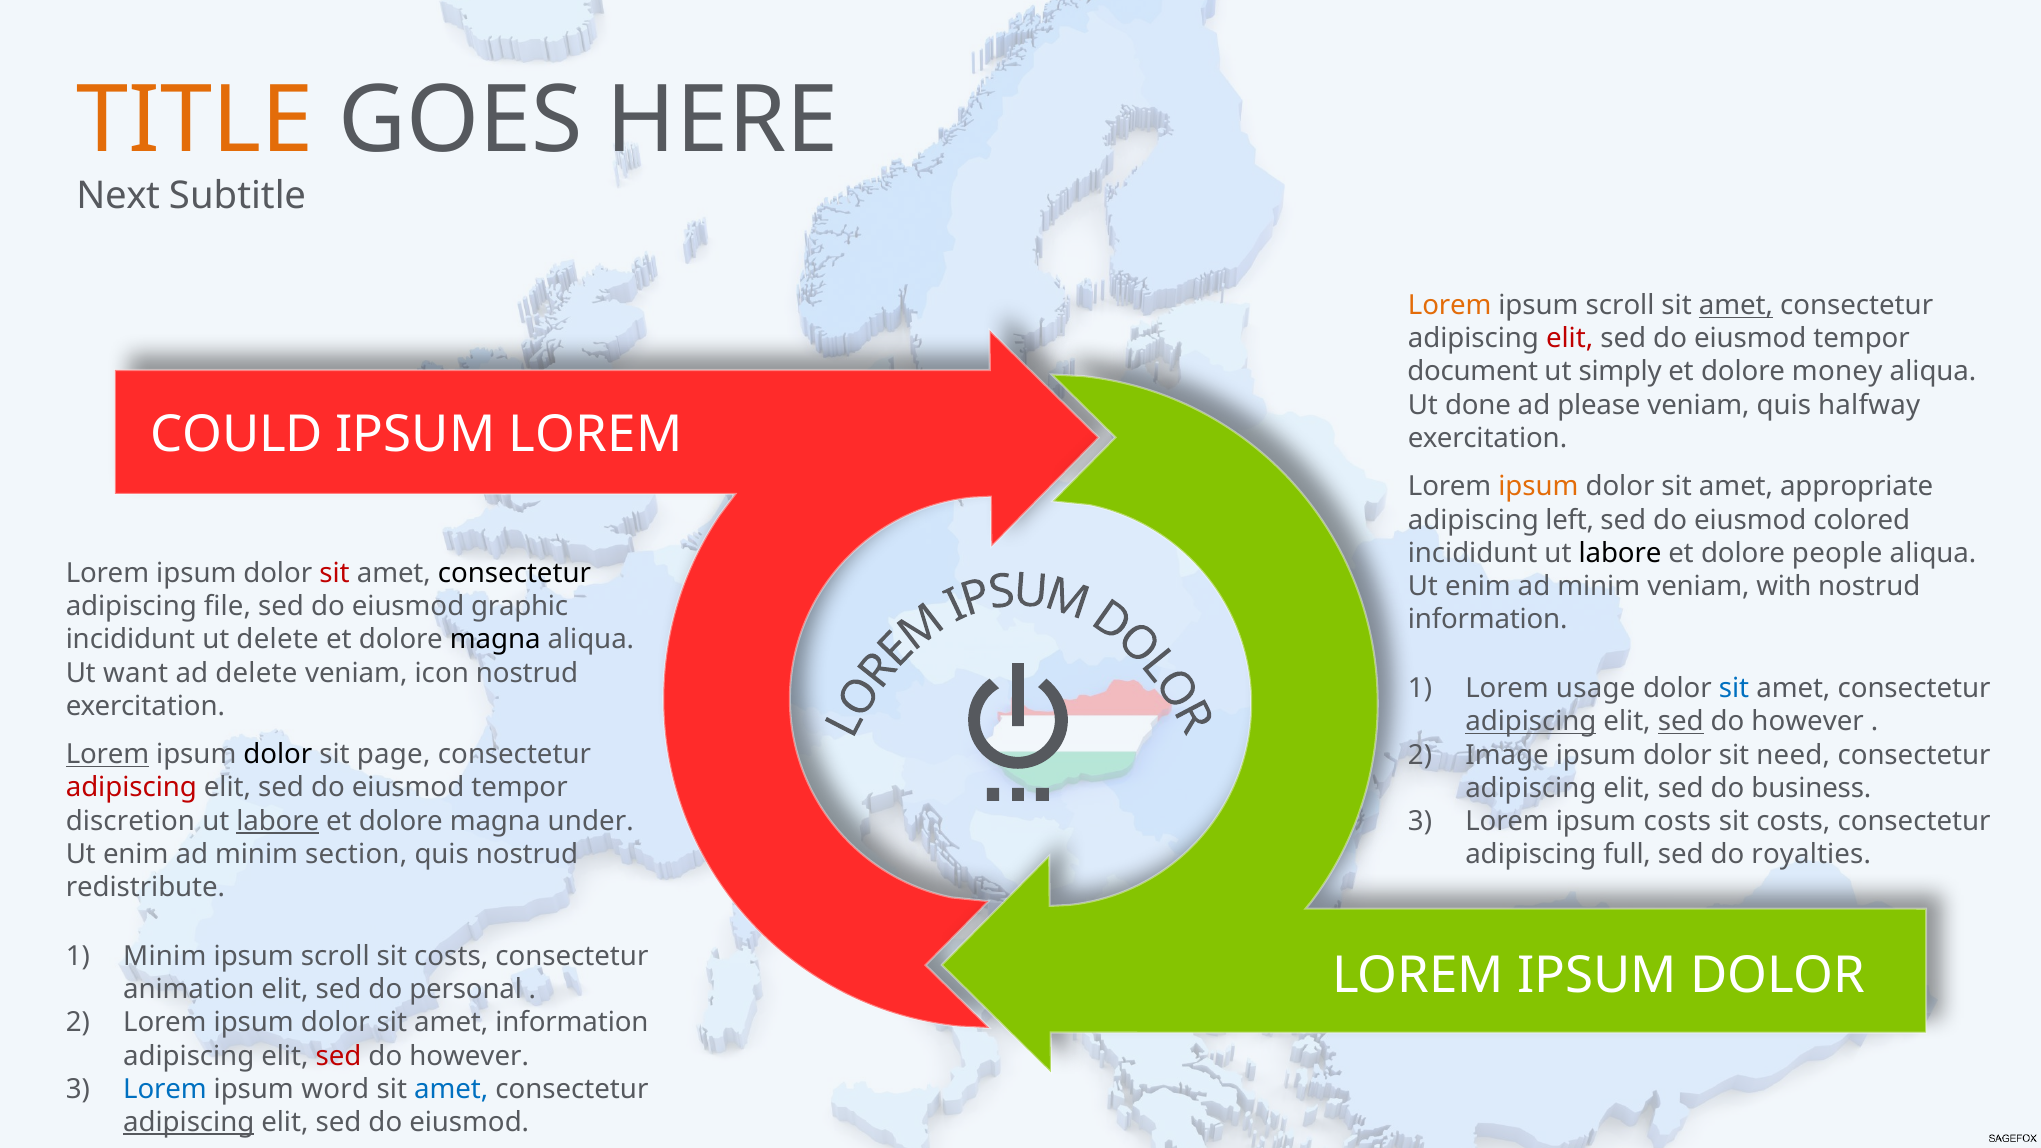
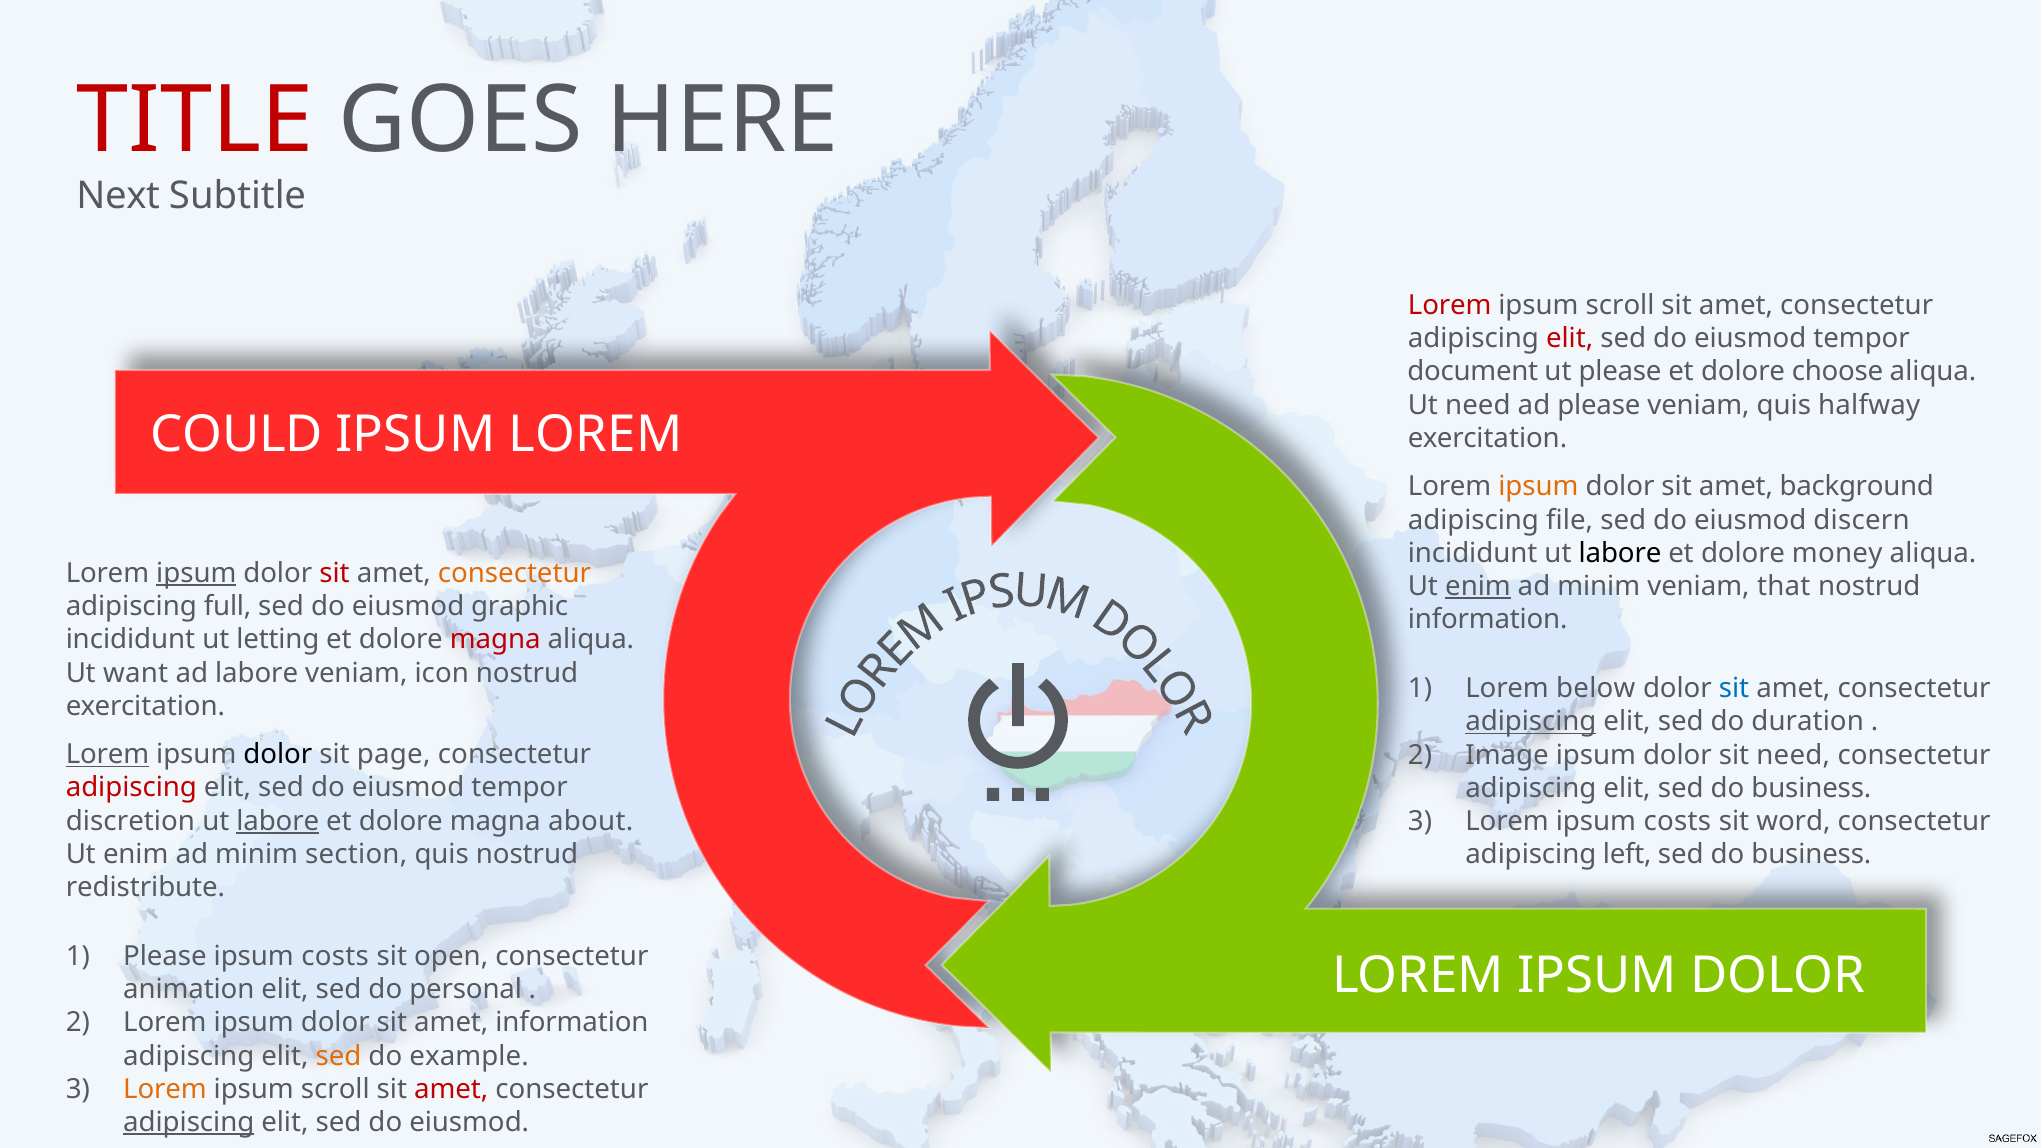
TITLE colour: orange -> red
Lorem at (1450, 305) colour: orange -> red
amet at (1736, 305) underline: present -> none
ut simply: simply -> please
money: money -> choose
Ut done: done -> need
appropriate: appropriate -> background
left: left -> file
colored: colored -> discern
people: people -> money
ipsum at (196, 573) underline: none -> present
consectetur at (514, 573) colour: black -> orange
enim at (1478, 586) underline: none -> present
with: with -> that
file: file -> full
ut delete: delete -> letting
magna at (495, 640) colour: black -> red
ad delete: delete -> labore
usage: usage -> below
sed at (1681, 722) underline: present -> none
however at (1808, 722): however -> duration
under: under -> about
costs at (1793, 821): costs -> word
full: full -> left
royalties at (1811, 855): royalties -> business
Minim at (165, 956): Minim -> Please
scroll at (335, 956): scroll -> costs
costs at (451, 956): costs -> open
sed at (339, 1056) colour: red -> orange
however at (469, 1056): however -> example
Lorem at (165, 1089) colour: blue -> orange
word at (335, 1089): word -> scroll
amet at (451, 1089) colour: blue -> red
